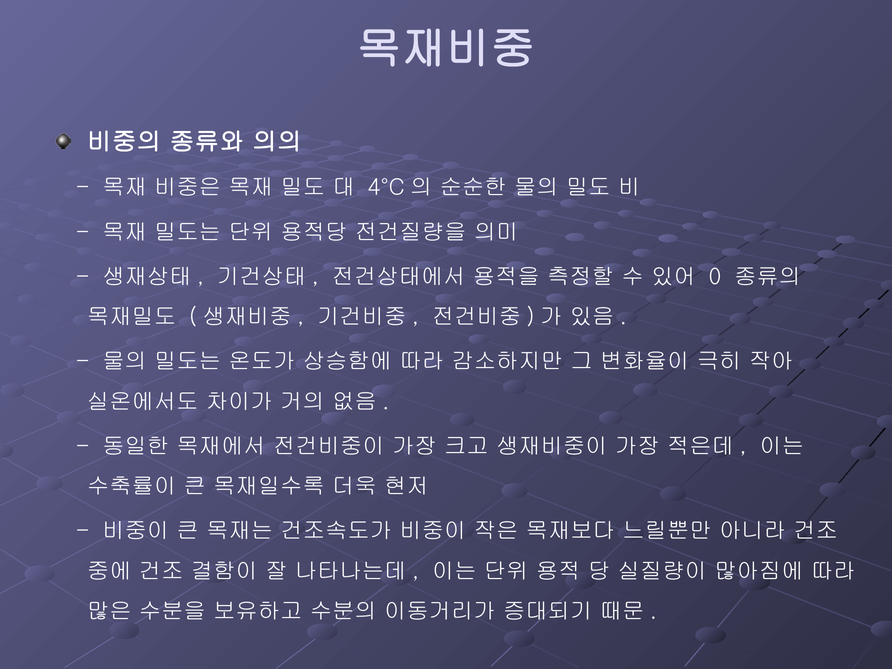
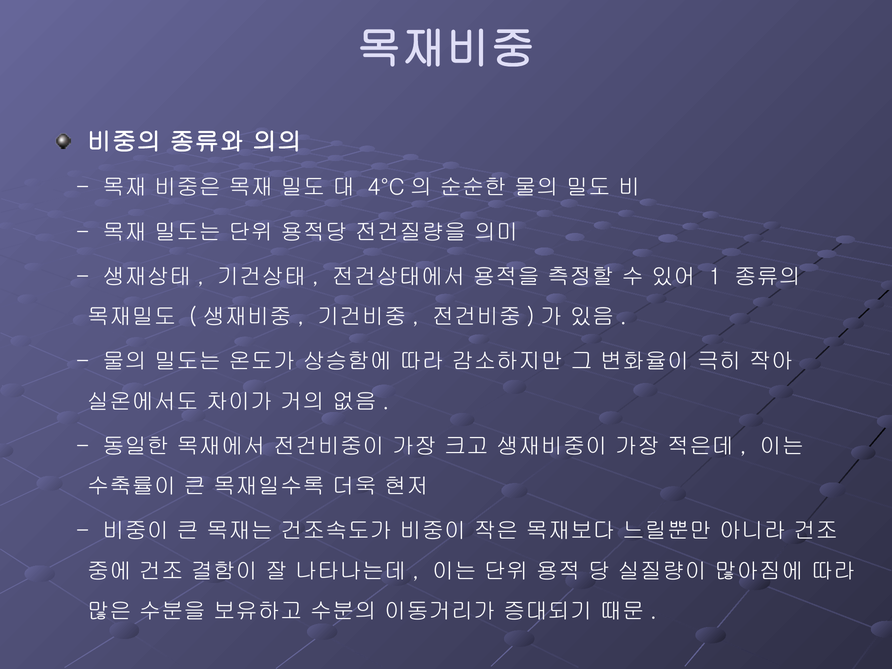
0: 0 -> 1
